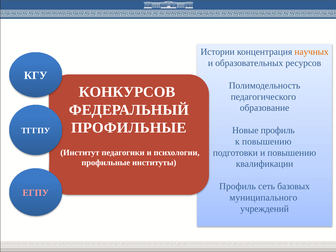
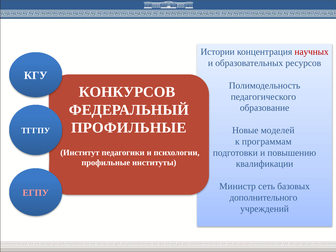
научных colour: orange -> red
Новые профиль: профиль -> моделей
к повышению: повышению -> программам
Профиль at (238, 186): Профиль -> Министр
муниципального: муниципального -> дополнительного
